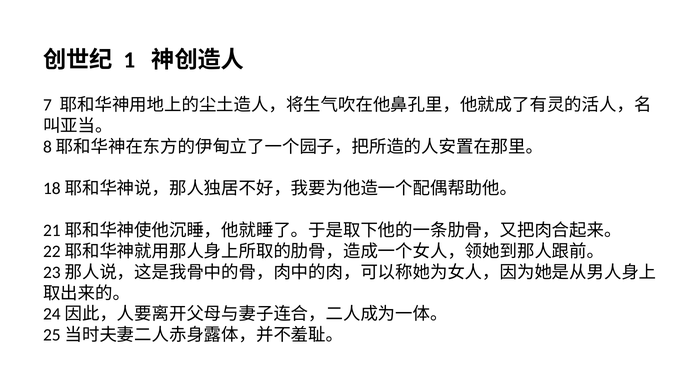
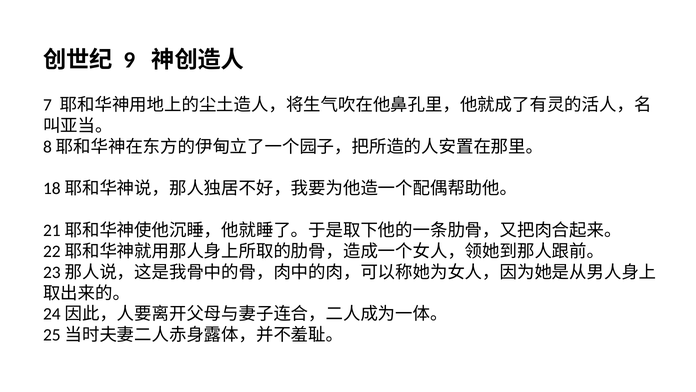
1: 1 -> 9
